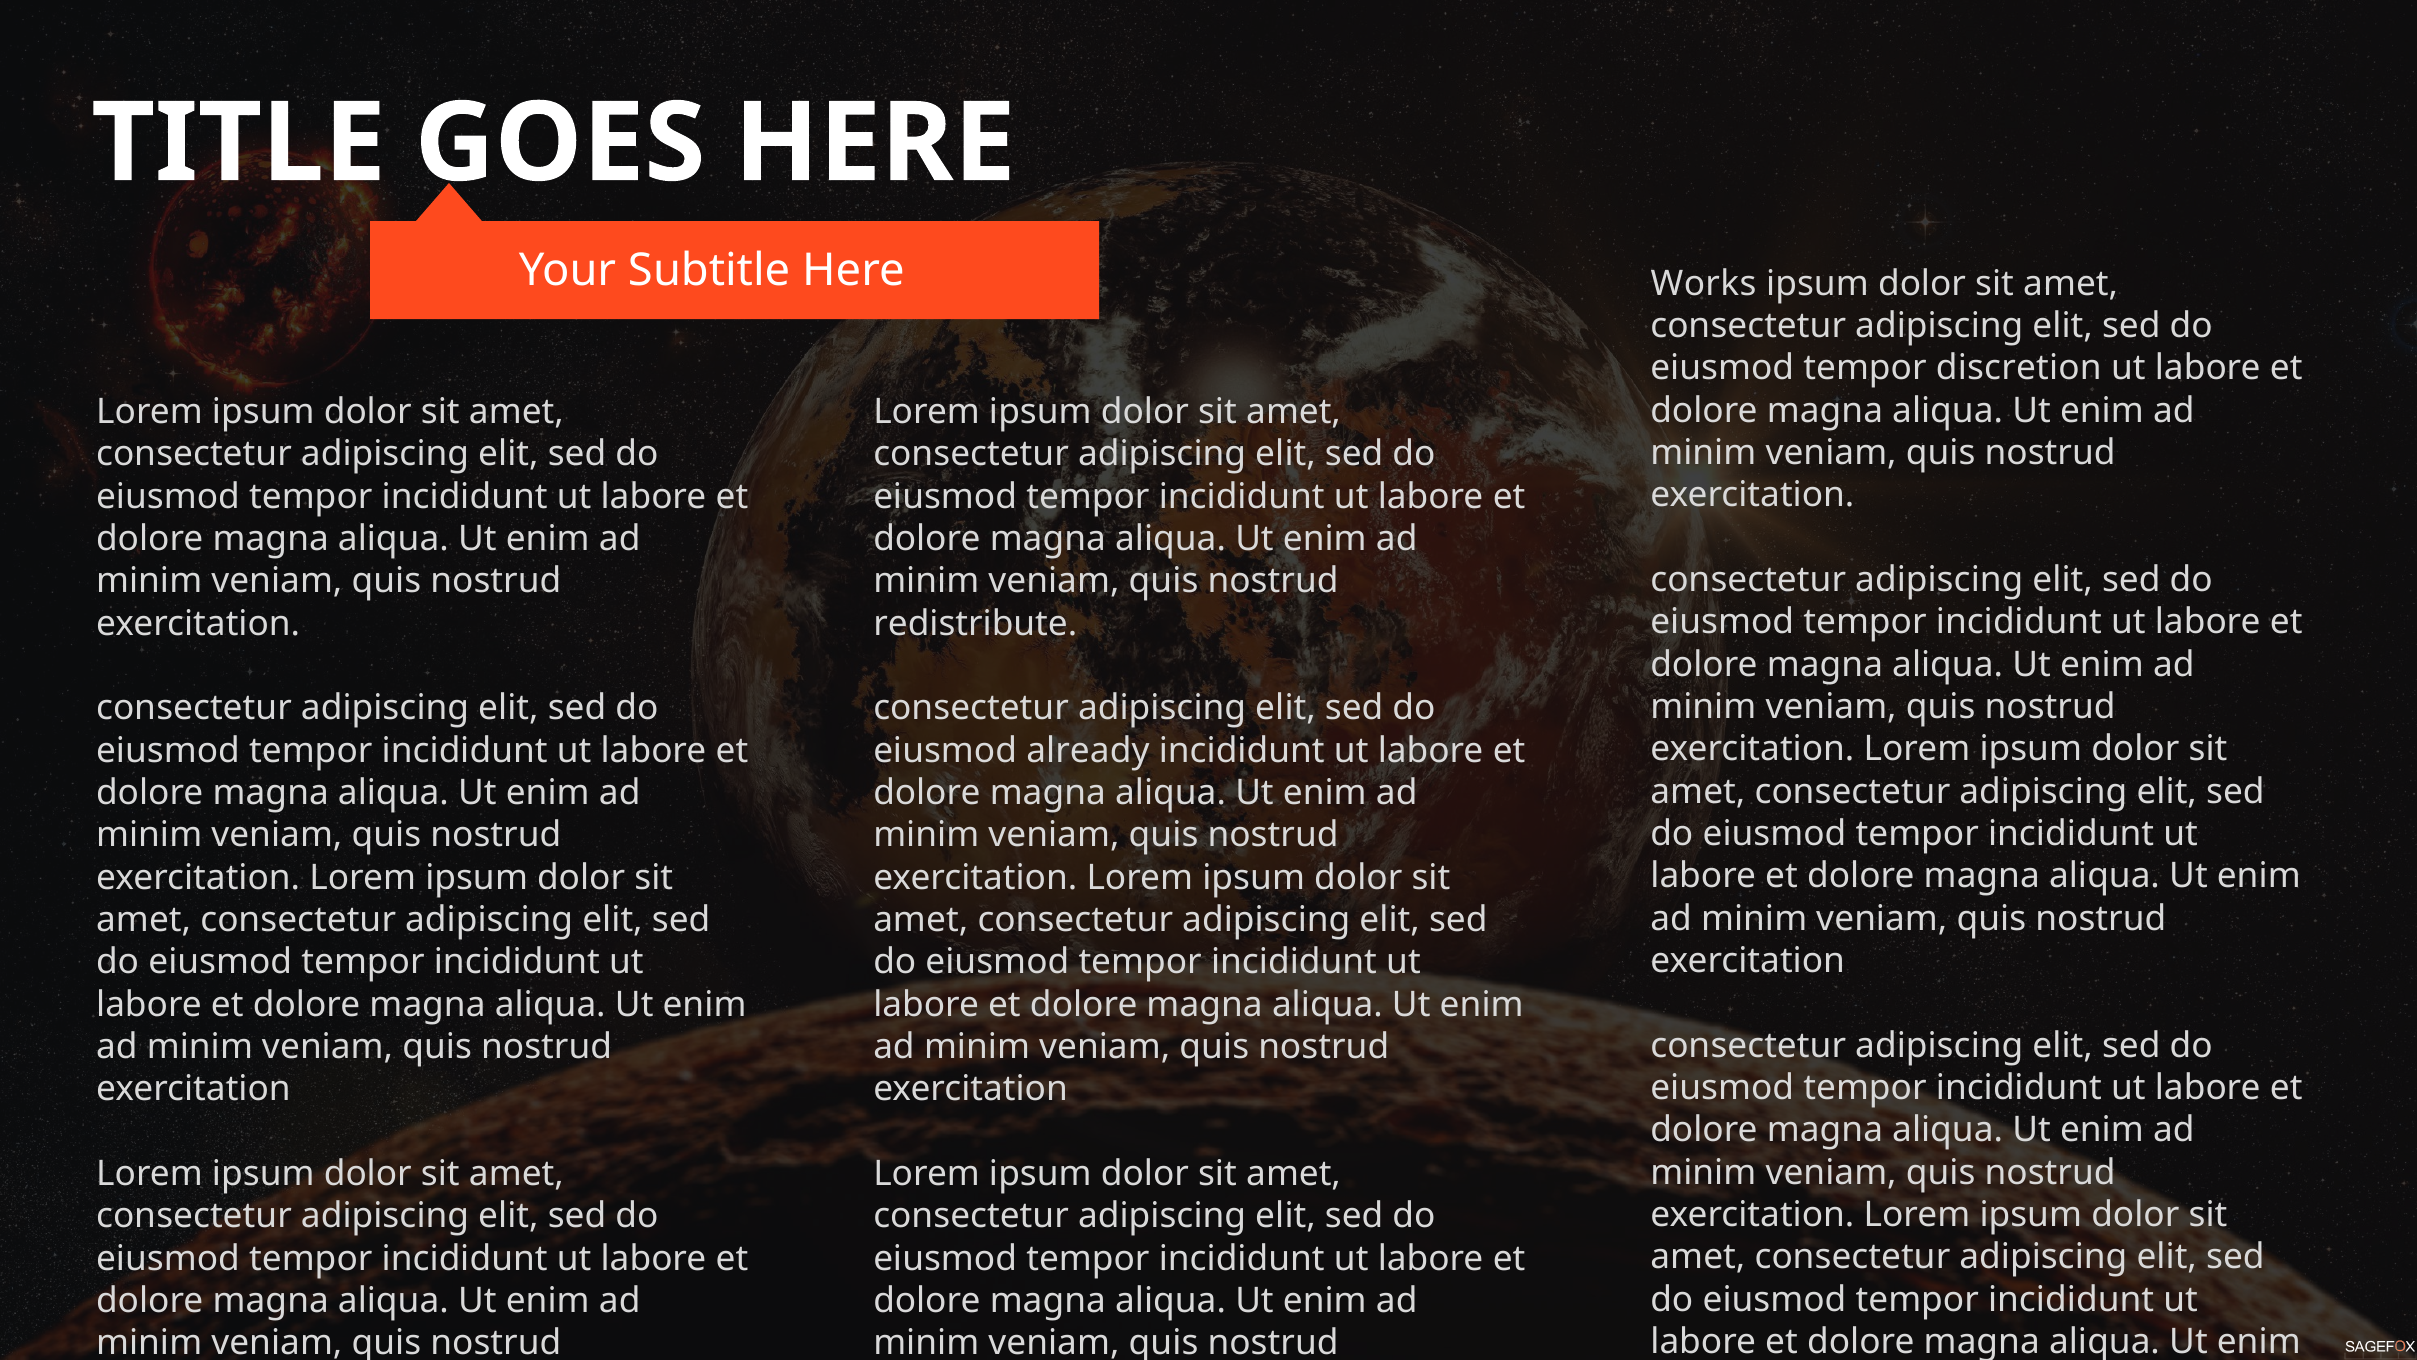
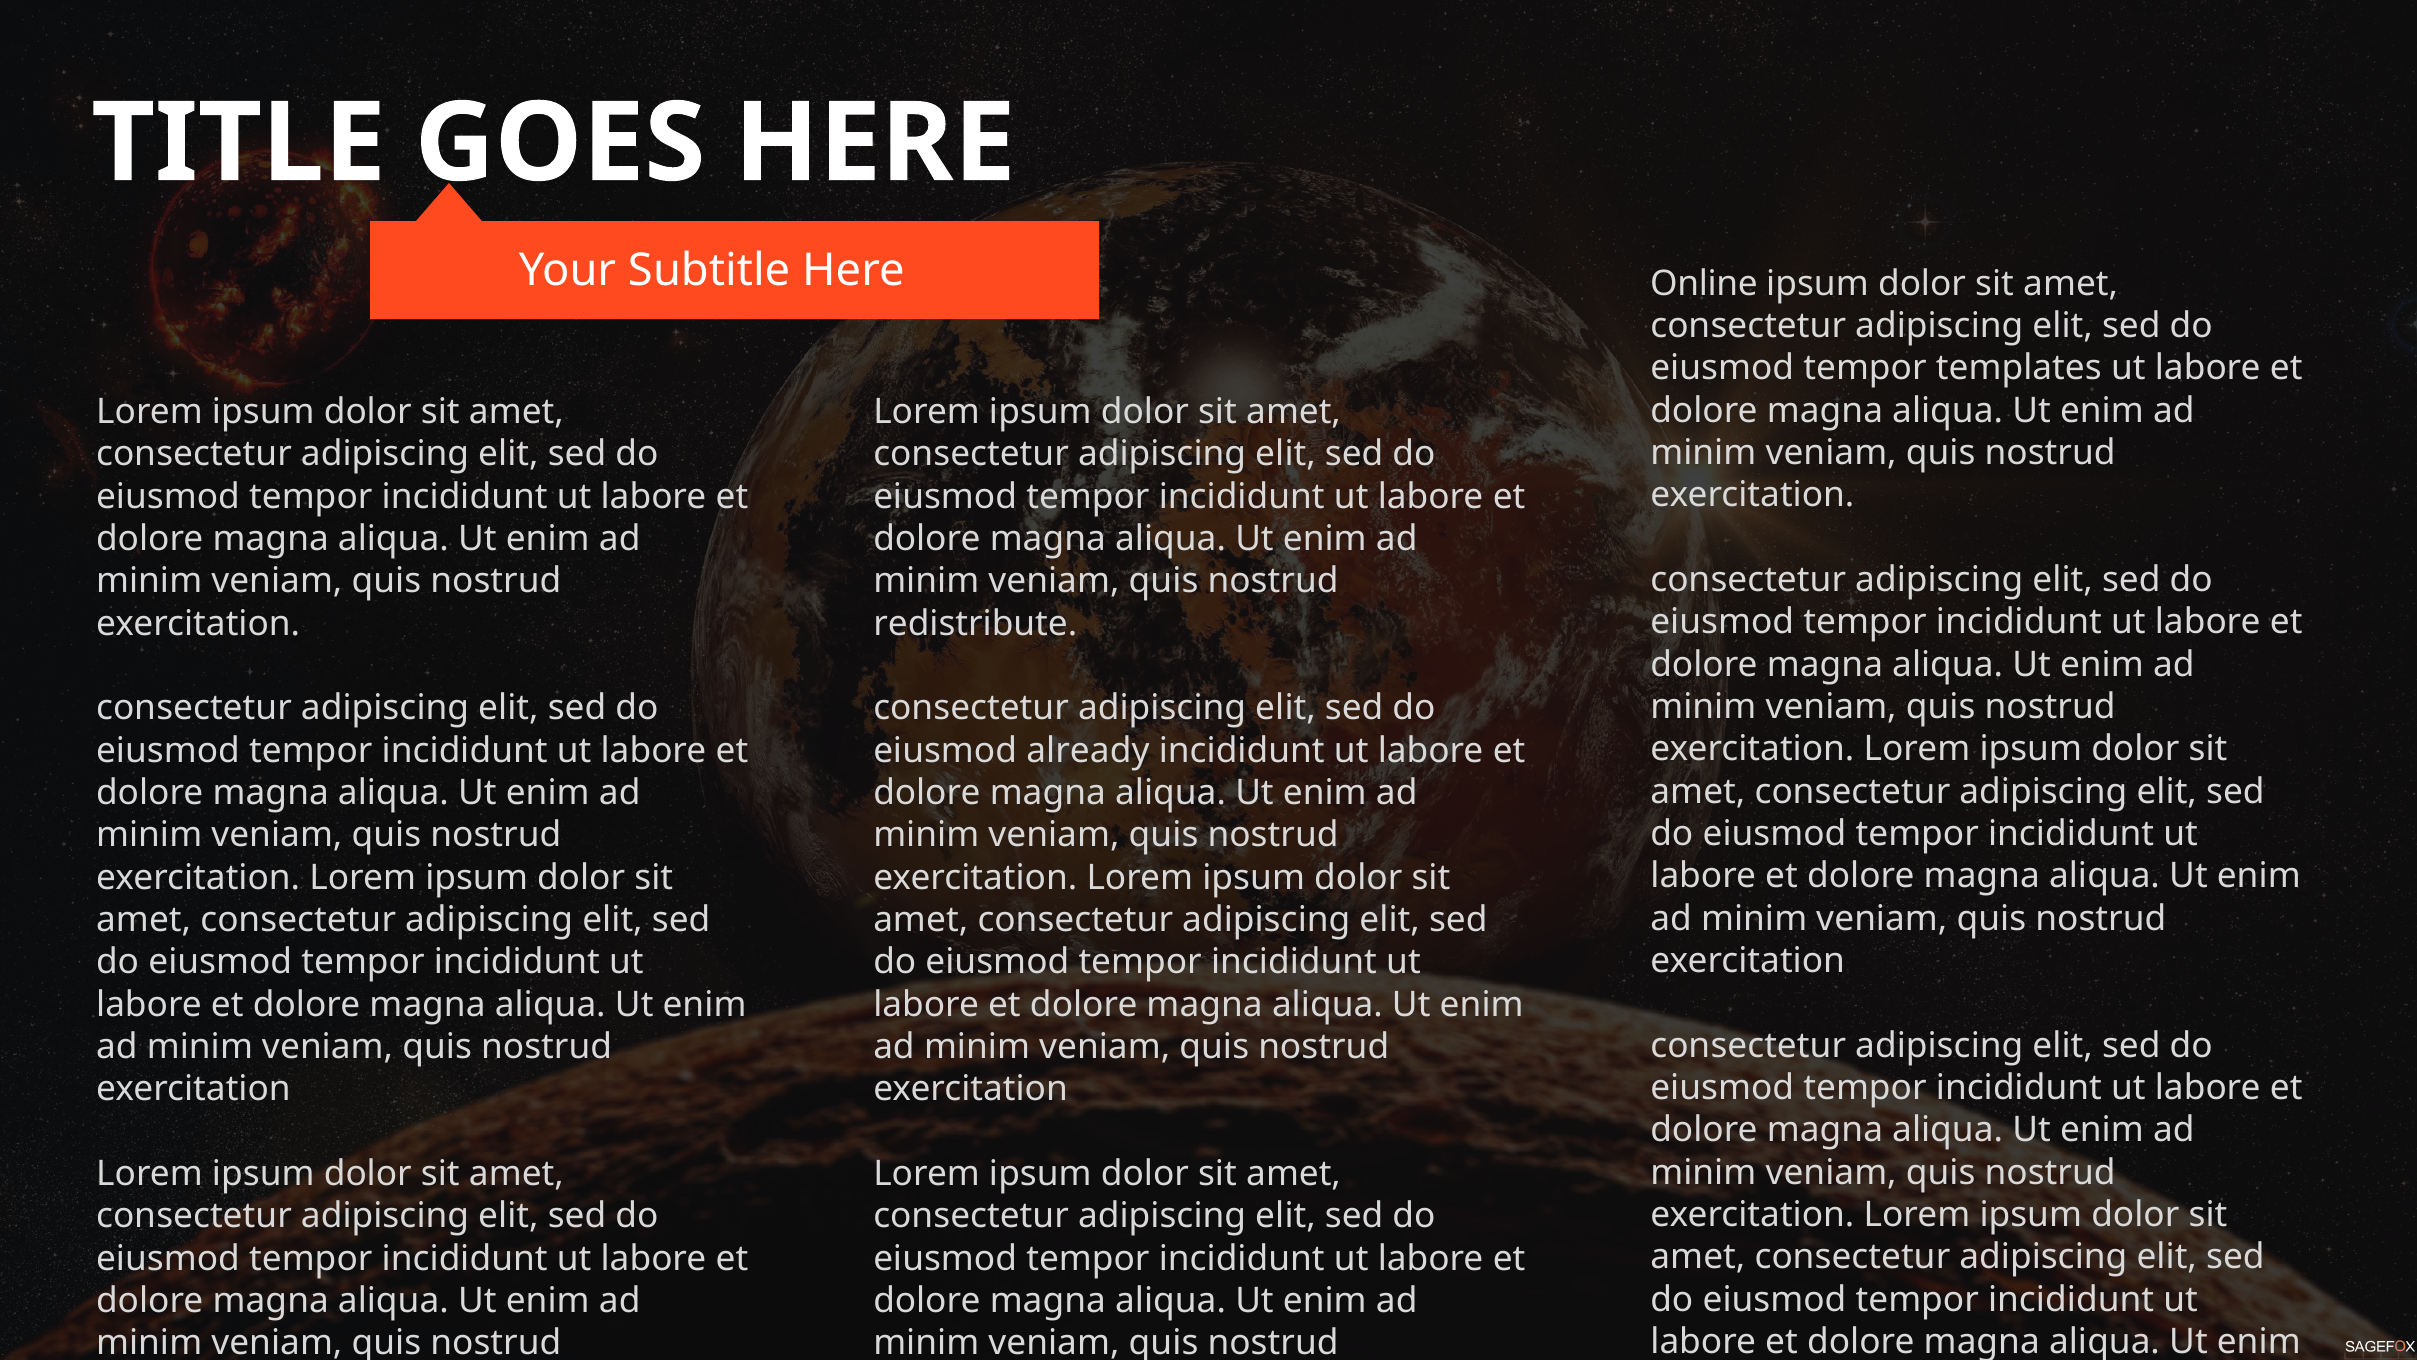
Works: Works -> Online
discretion: discretion -> templates
